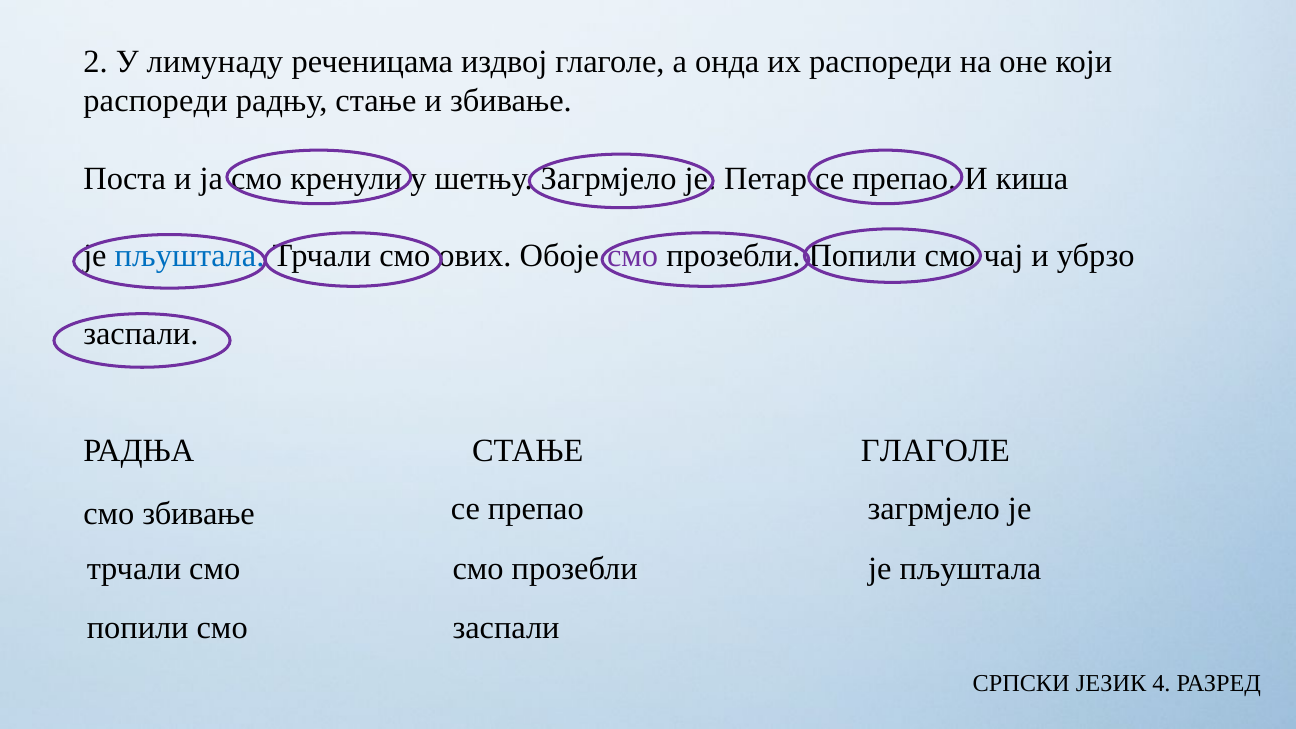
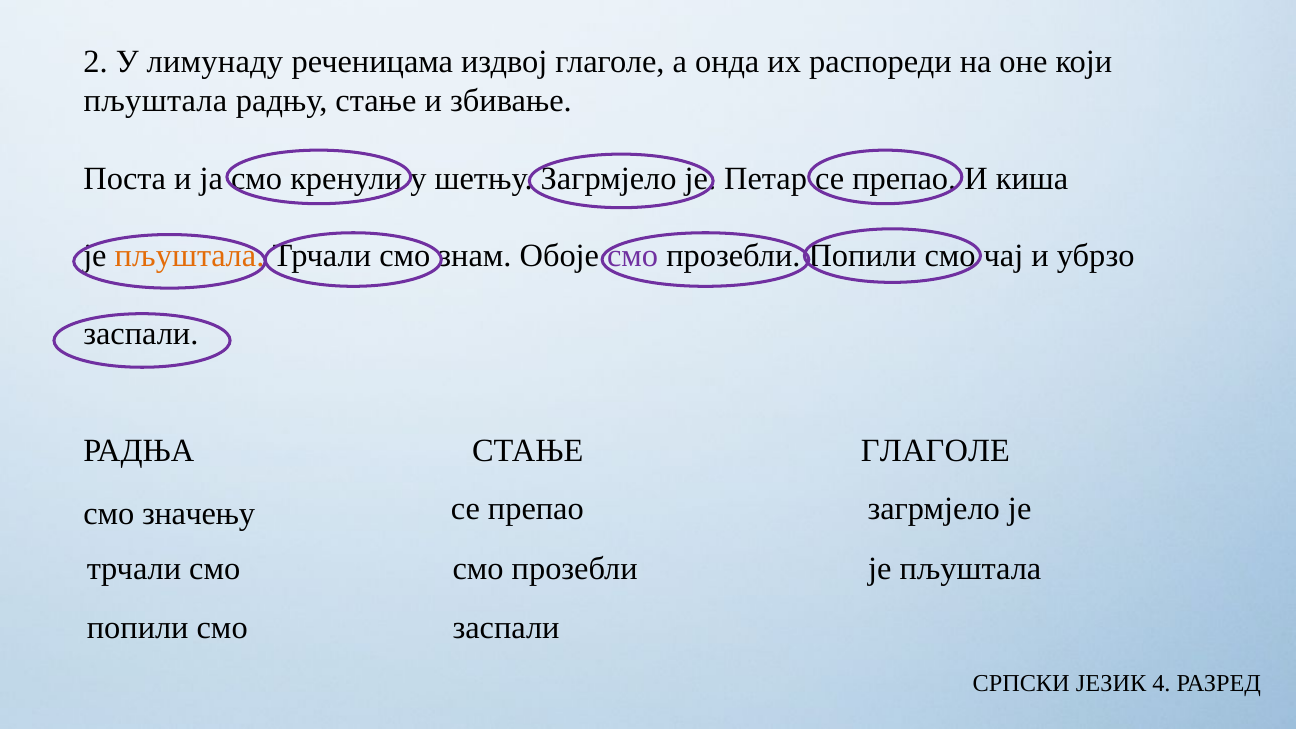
распореди at (155, 101): распореди -> пљуштала
пљуштала at (190, 256) colour: blue -> orange
ових: ових -> знам
смо збивање: збивање -> значењу
